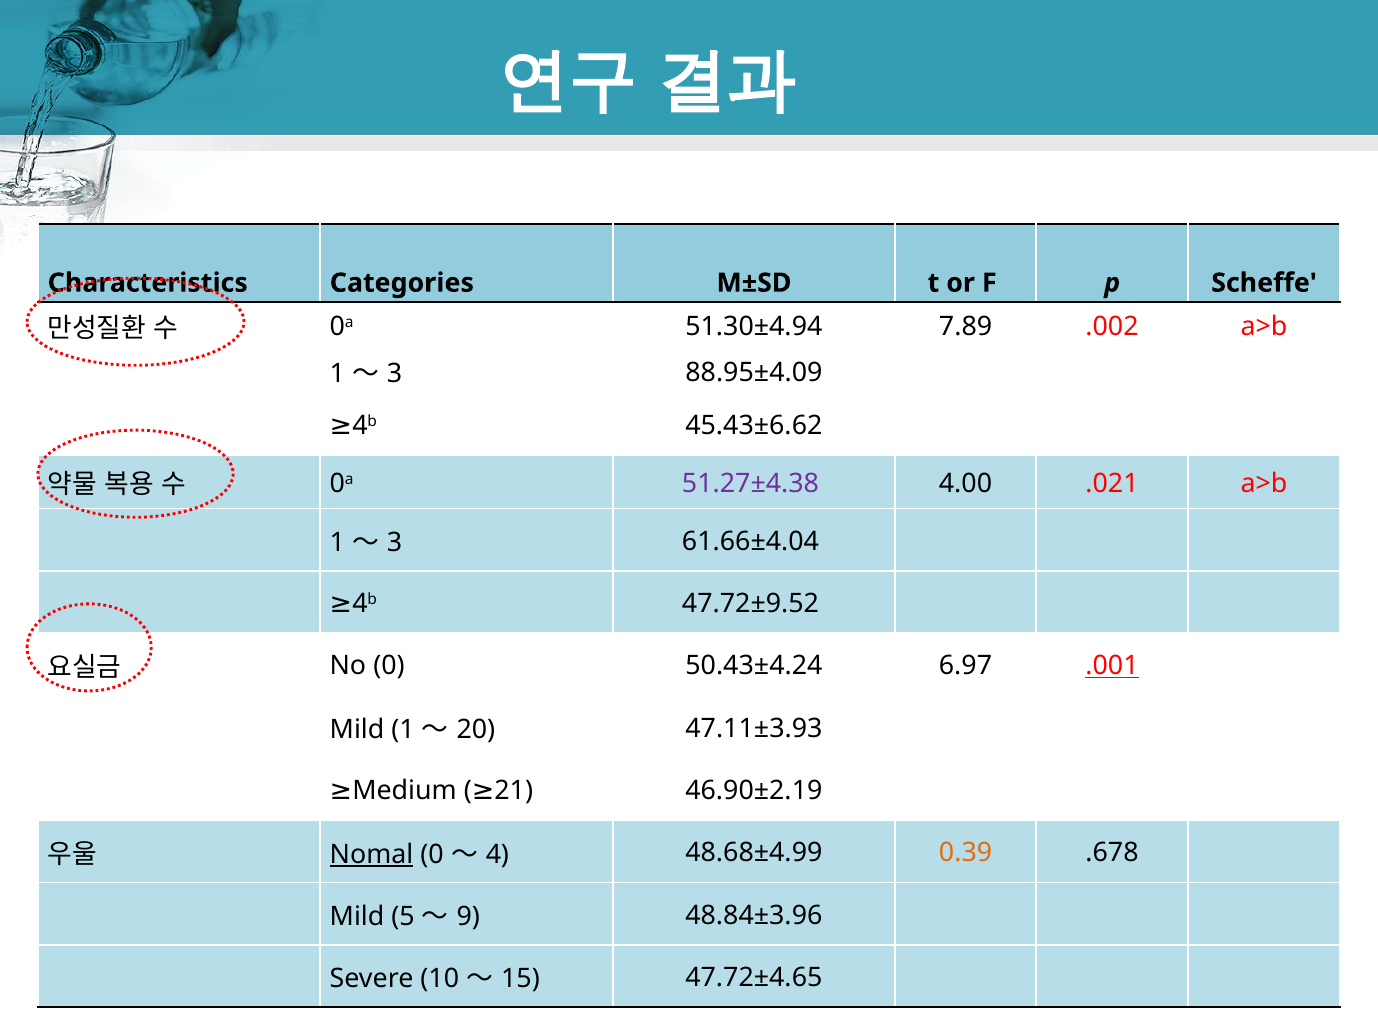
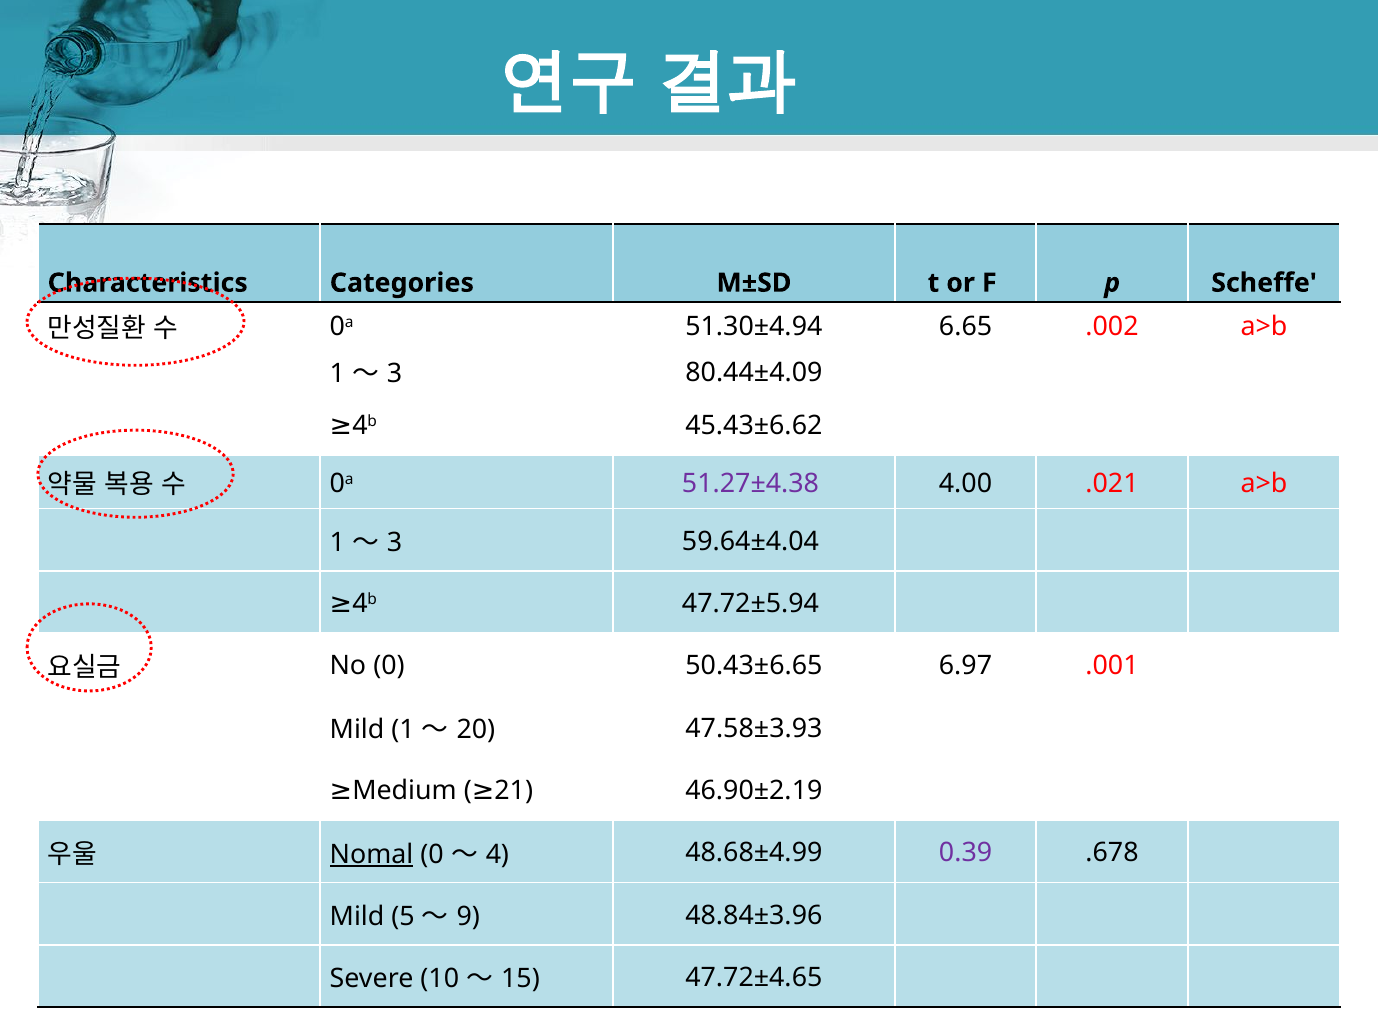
7.89: 7.89 -> 6.65
88.95±4.09: 88.95±4.09 -> 80.44±4.09
61.66±4.04: 61.66±4.04 -> 59.64±4.04
47.72±9.52: 47.72±9.52 -> 47.72±5.94
50.43±4.24: 50.43±4.24 -> 50.43±6.65
.001 underline: present -> none
47.11±3.93: 47.11±3.93 -> 47.58±3.93
0.39 colour: orange -> purple
